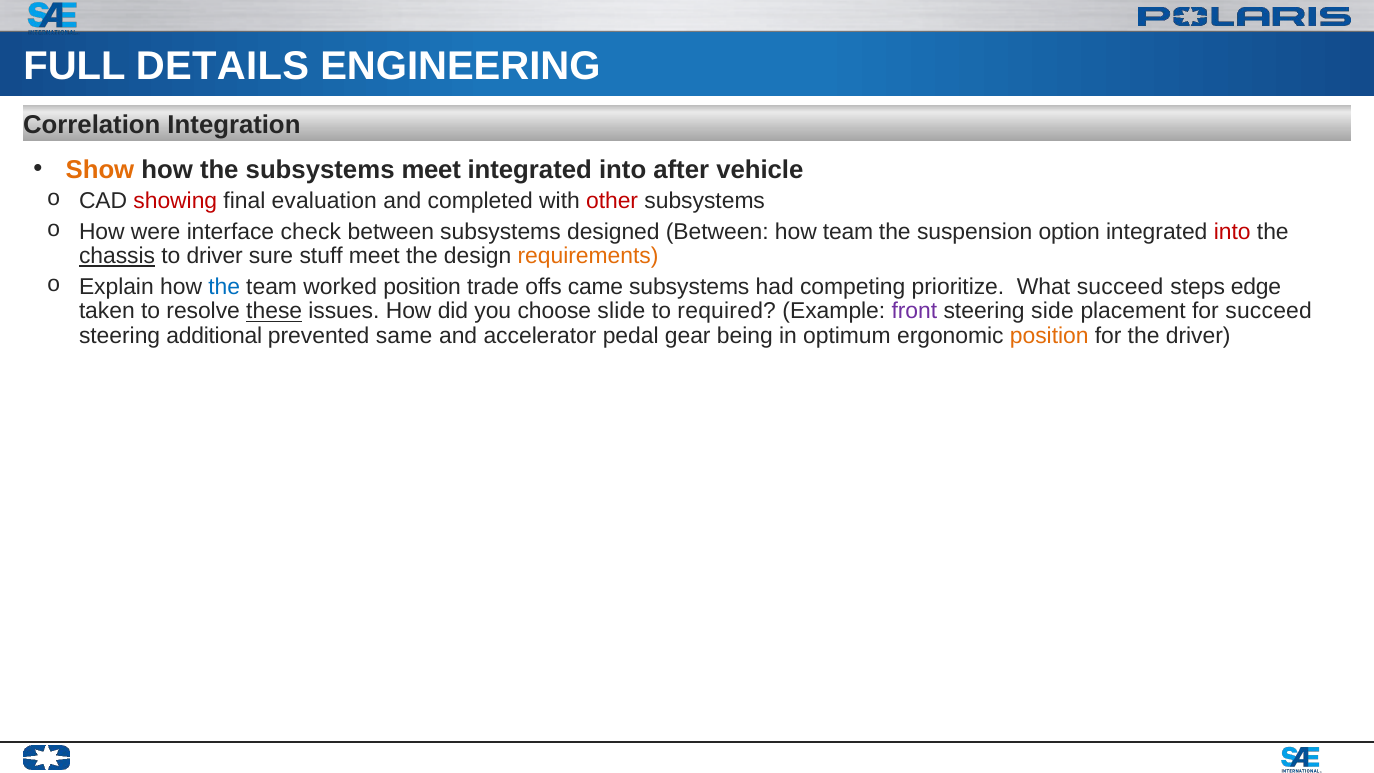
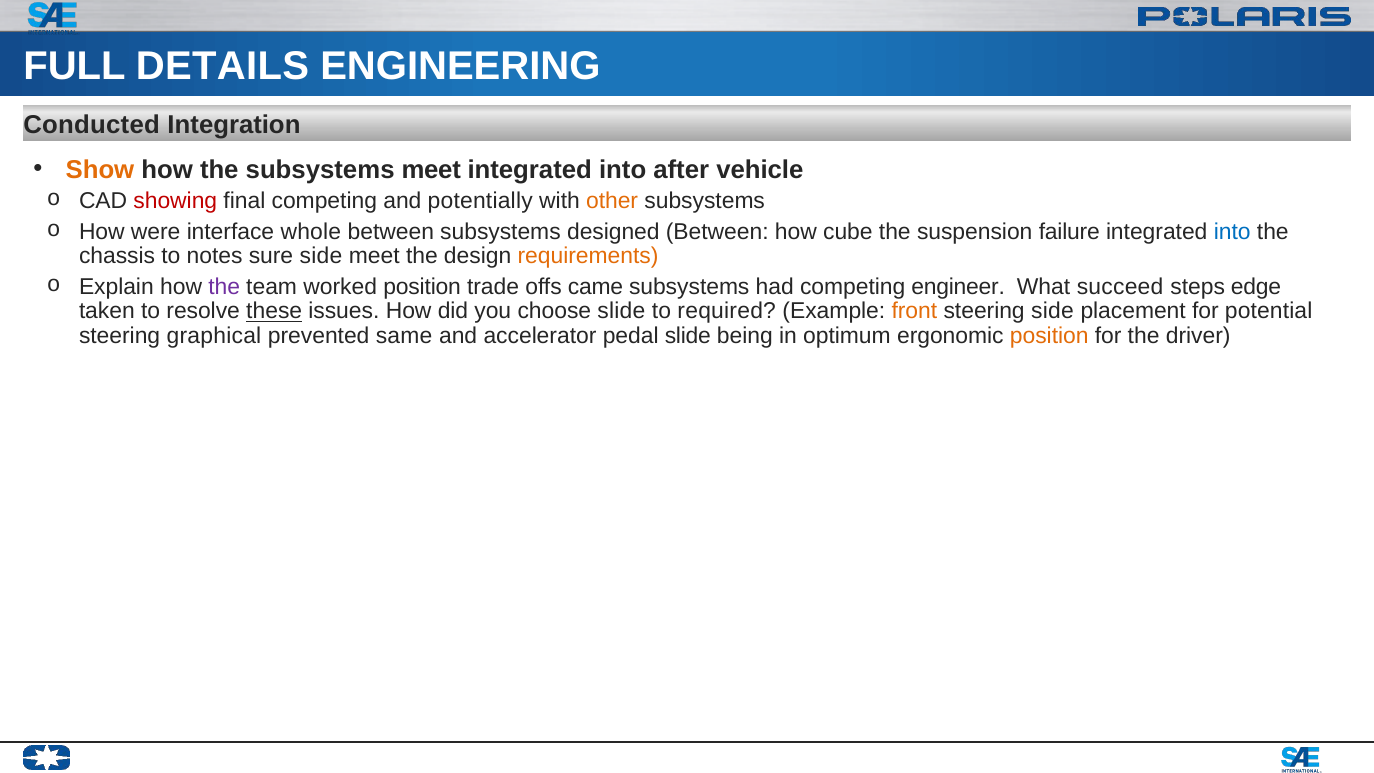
Correlation: Correlation -> Conducted
final evaluation: evaluation -> competing
completed: completed -> potentially
other colour: red -> orange
check: check -> whole
how team: team -> cube
option: option -> failure
into at (1232, 231) colour: red -> blue
chassis underline: present -> none
to driver: driver -> notes
sure stuff: stuff -> side
the at (224, 287) colour: blue -> purple
prioritize: prioritize -> engineer
front colour: purple -> orange
for succeed: succeed -> potential
additional: additional -> graphical
pedal gear: gear -> slide
